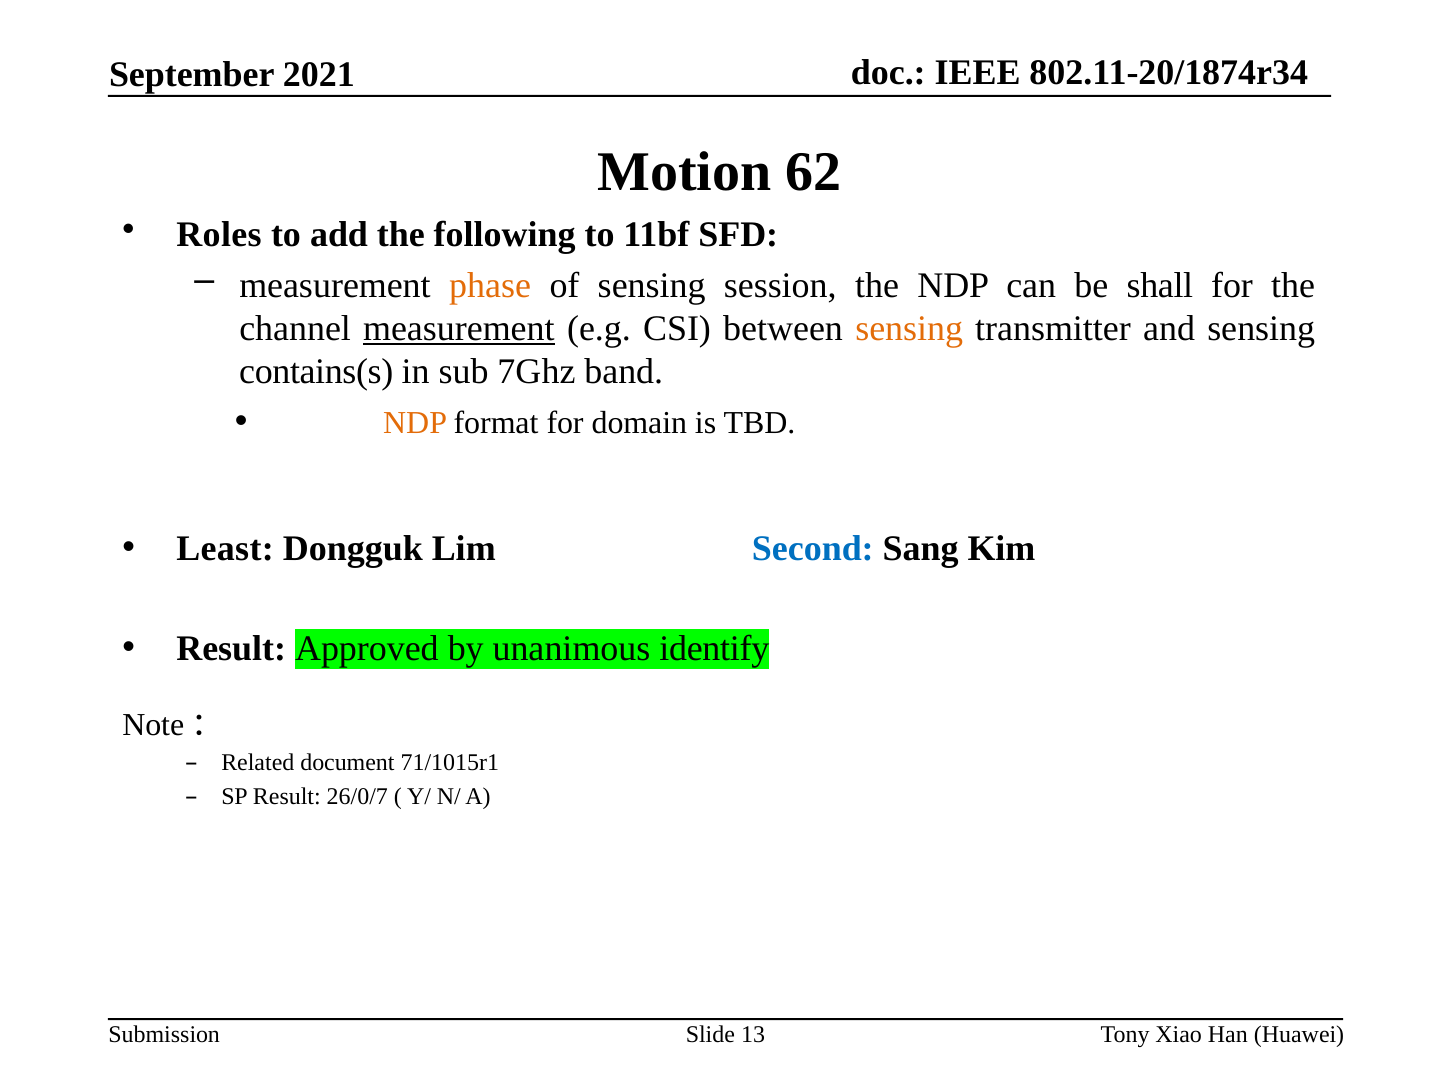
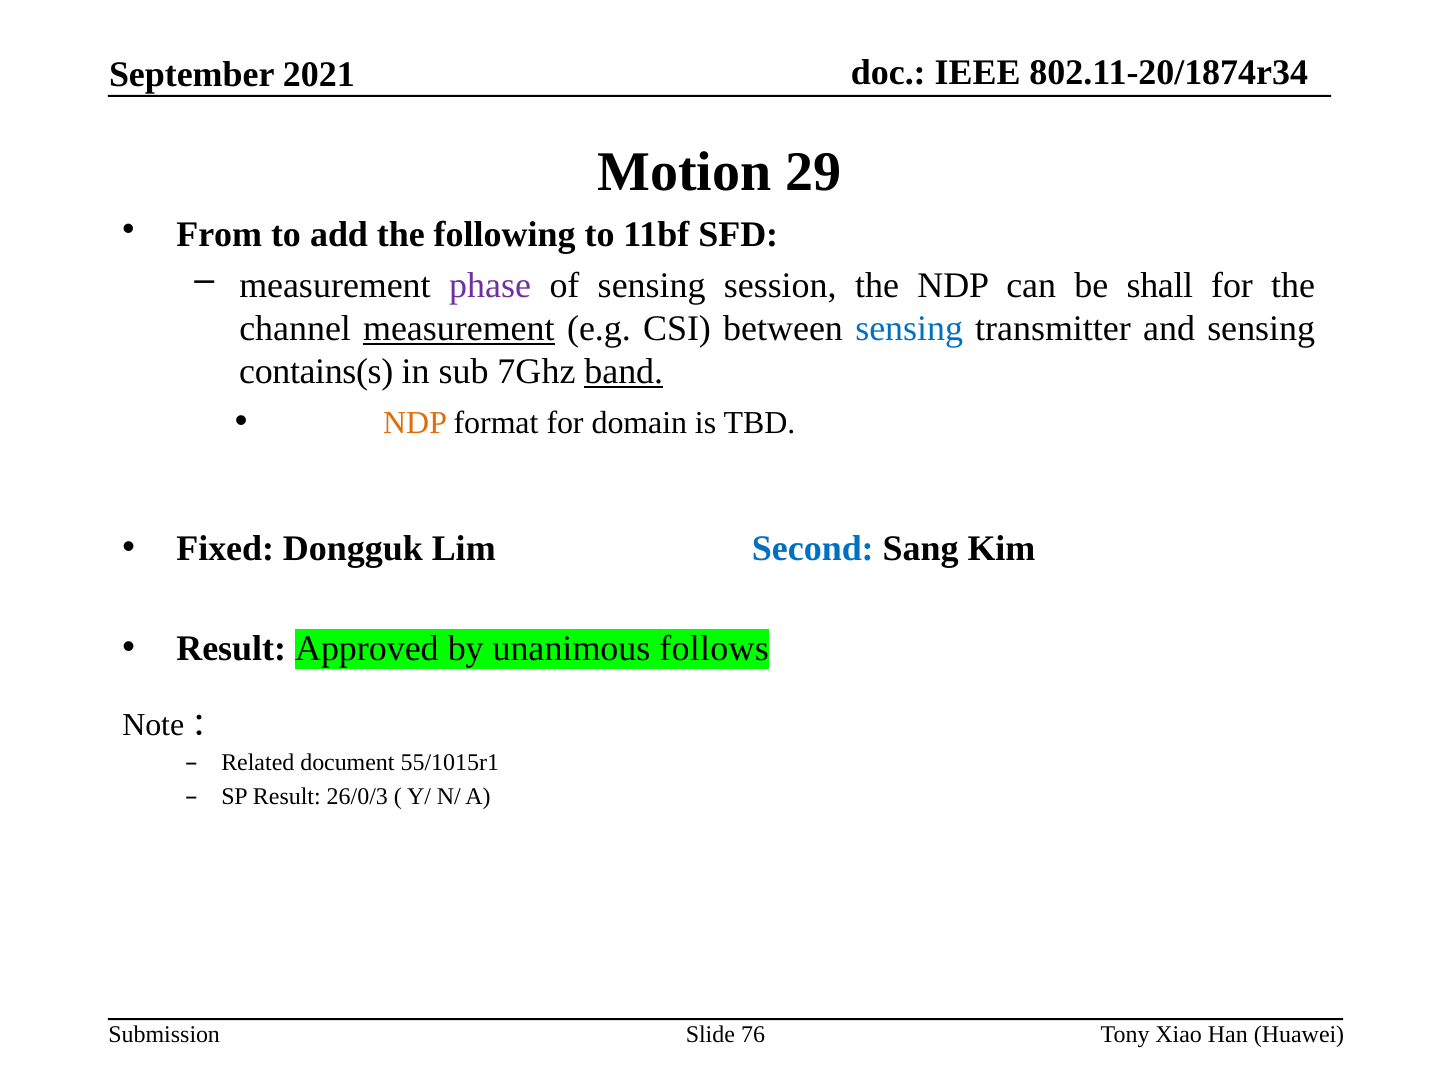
62: 62 -> 29
Roles: Roles -> From
phase colour: orange -> purple
sensing at (909, 329) colour: orange -> blue
band underline: none -> present
Least: Least -> Fixed
identify: identify -> follows
71/1015r1: 71/1015r1 -> 55/1015r1
26/0/7: 26/0/7 -> 26/0/3
13: 13 -> 76
